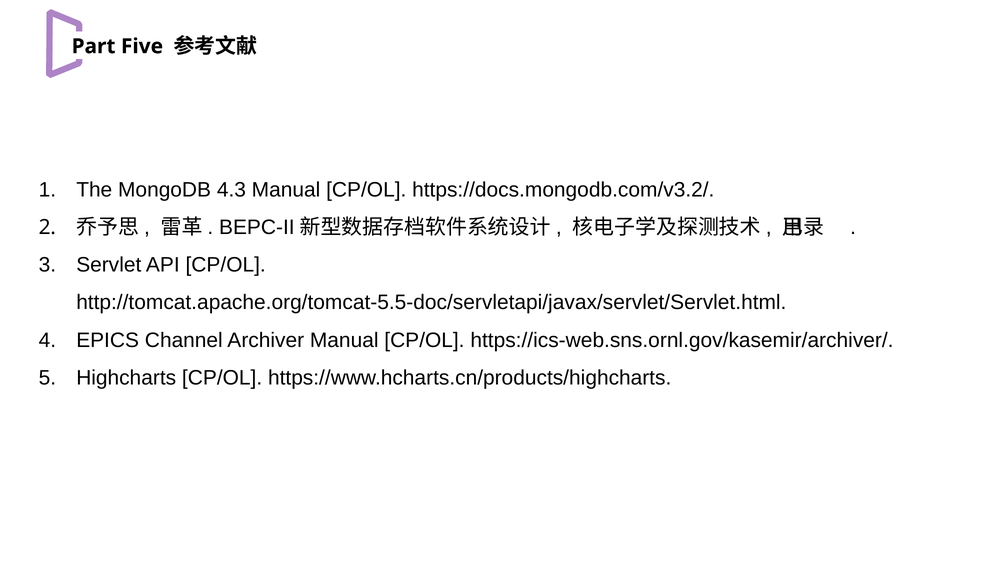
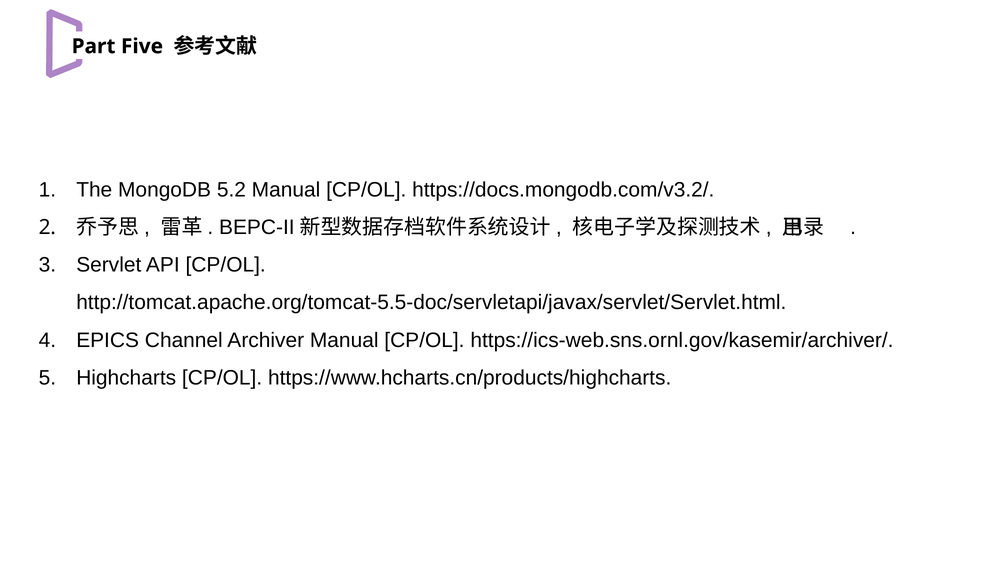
4.3: 4.3 -> 5.2
